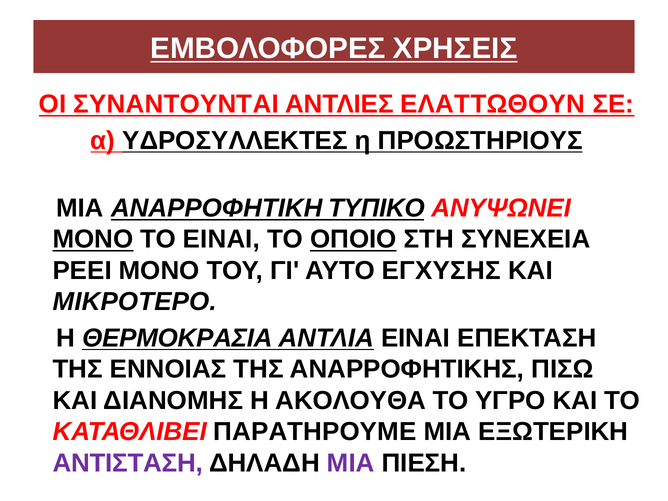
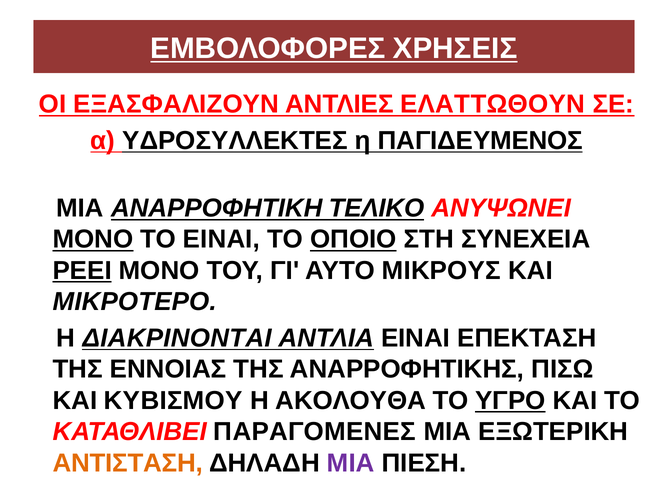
ΣΥΝΑΝΤΟΥΝΤΑΙ: ΣΥΝΑΝΤΟΥΝΤΑΙ -> ΕΞΑΣΦΑΛΙΖΟΥΝ
ΠΡΟΩΣΤΗΡΙΟΥΣ: ΠΡΟΩΣΤΗΡΙΟΥΣ -> ΠΑΓΙΔΕΥΜΕΝΟΣ
ΤΥΠΙΚΟ: ΤΥΠΙΚΟ -> ΤΕΛΙΚΟ
ΡΕΕΙ underline: none -> present
ΕΓΧΥΣΗΣ: ΕΓΧΥΣΗΣ -> ΜΙΚΡΟΥΣ
ΘΕΡΜΟΚΡΑΣΙΑ: ΘΕΡΜΟΚΡΑΣΙΑ -> ΔΙΑΚΡΙΝΟΝΤΑΙ
ΔΙΑΝΟΜΗΣ: ΔΙΑΝΟΜΗΣ -> ΚΥΒΙΣΜΟΥ
ΥΓΡΟ underline: none -> present
ΠΑΡΑΤΗΡΟΥΜΕ: ΠΑΡΑΤΗΡΟΥΜΕ -> ΠΑΡΑΓΟΜΕΝΕΣ
ΑΝΤΙΣΤΑΣΗ colour: purple -> orange
